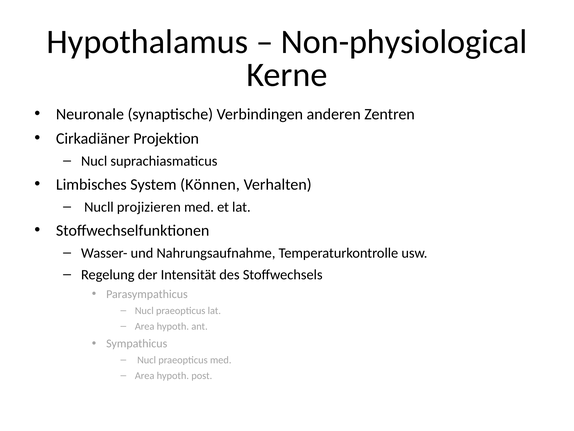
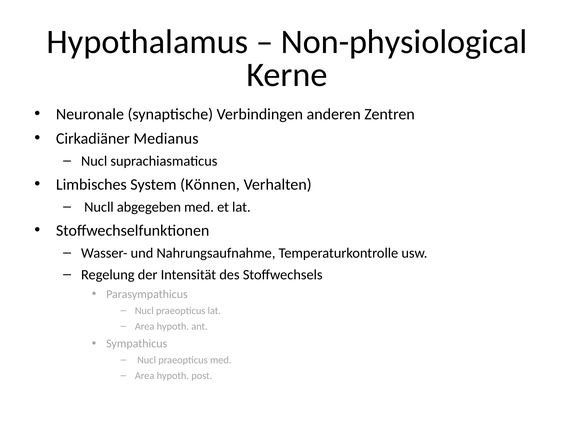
Projektion: Projektion -> Medianus
projizieren: projizieren -> abgegeben
